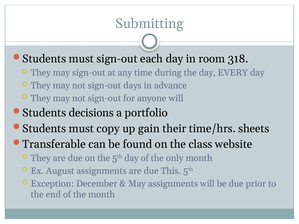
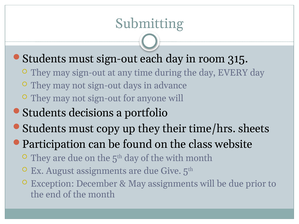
318: 318 -> 315
up gain: gain -> they
Transferable: Transferable -> Participation
only: only -> with
This: This -> Give
